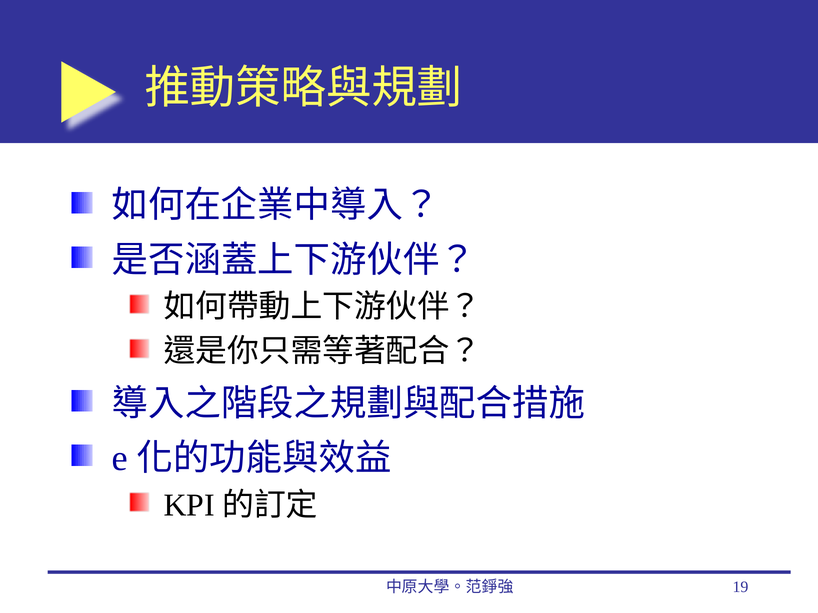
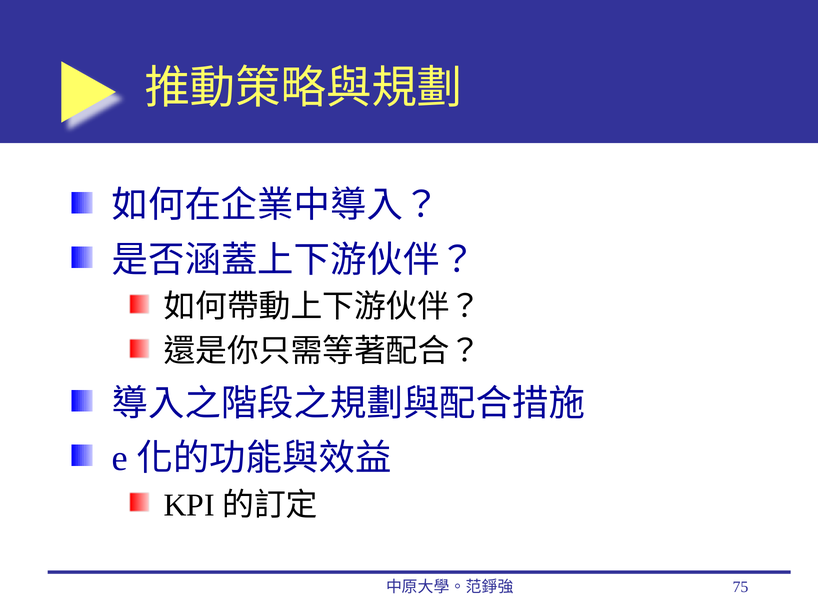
19: 19 -> 75
